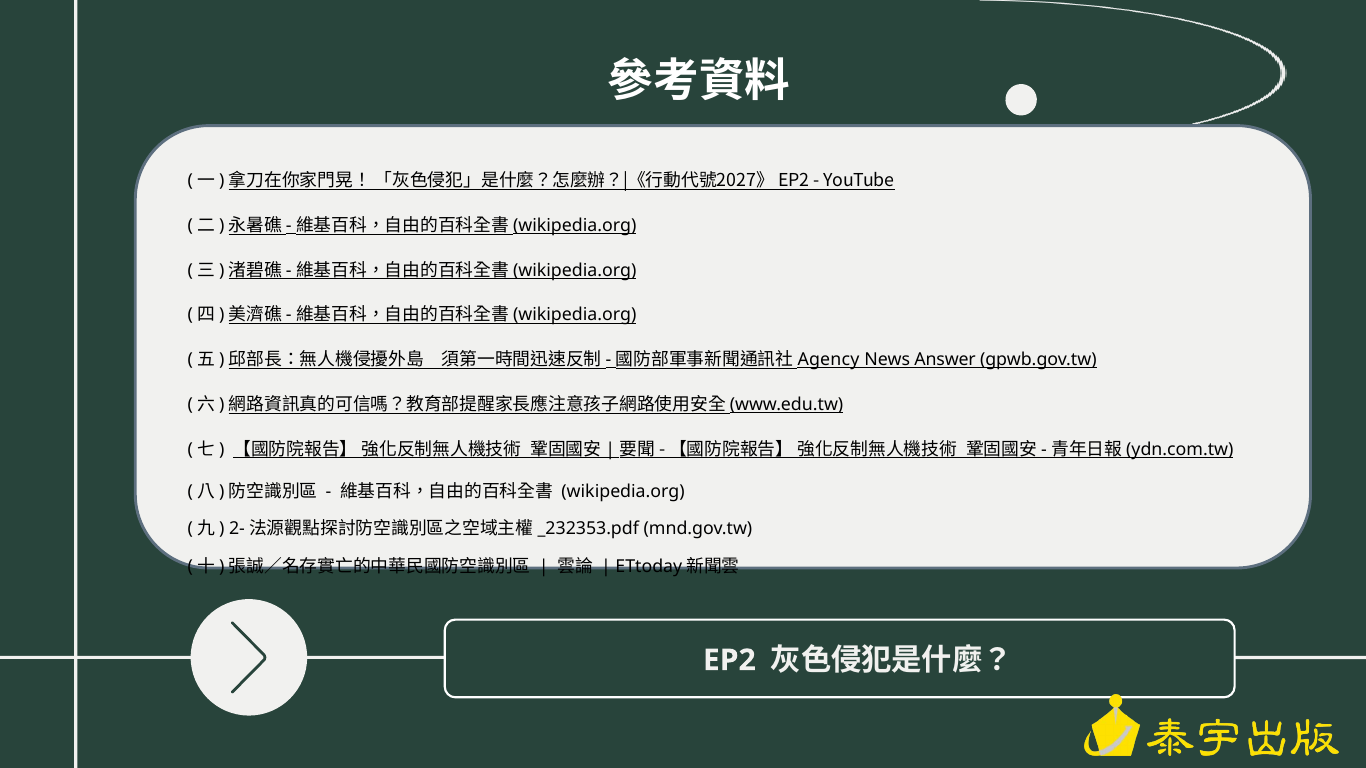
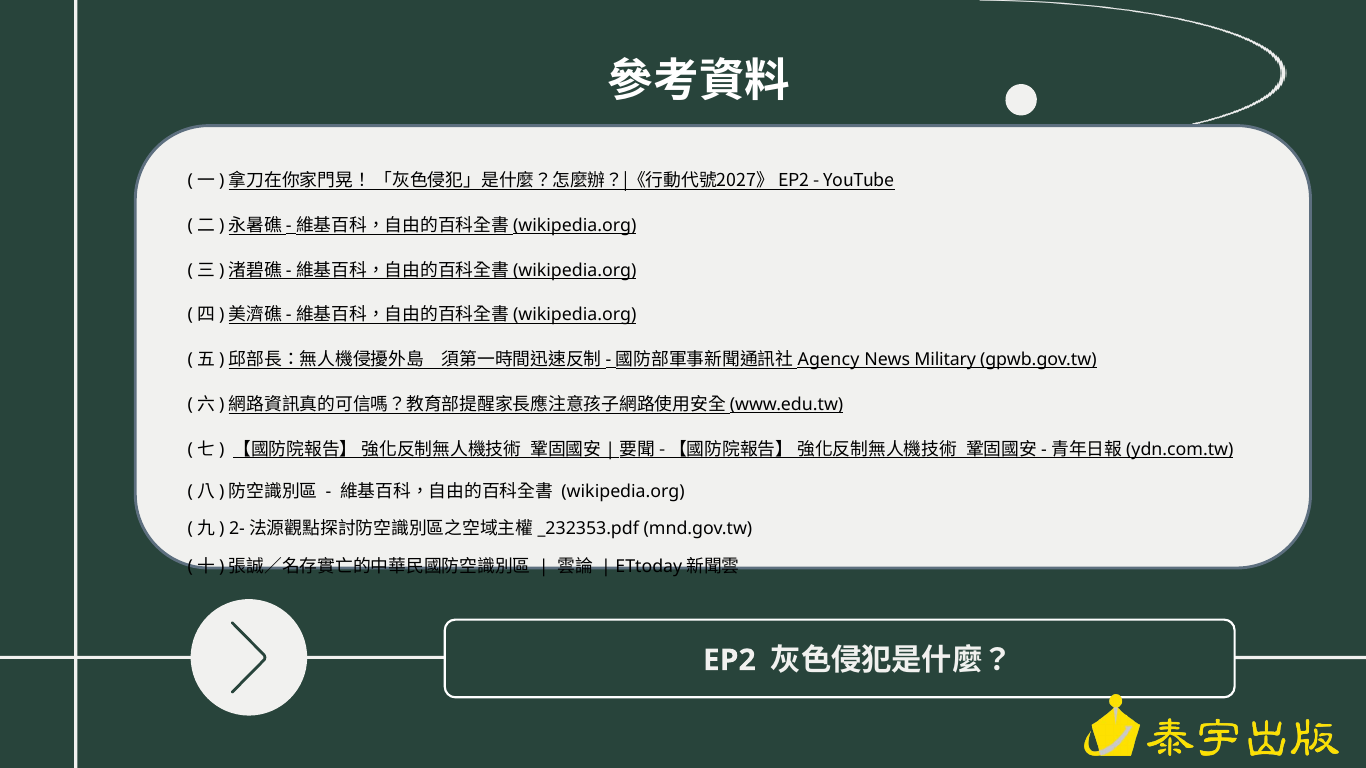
Answer: Answer -> Military
